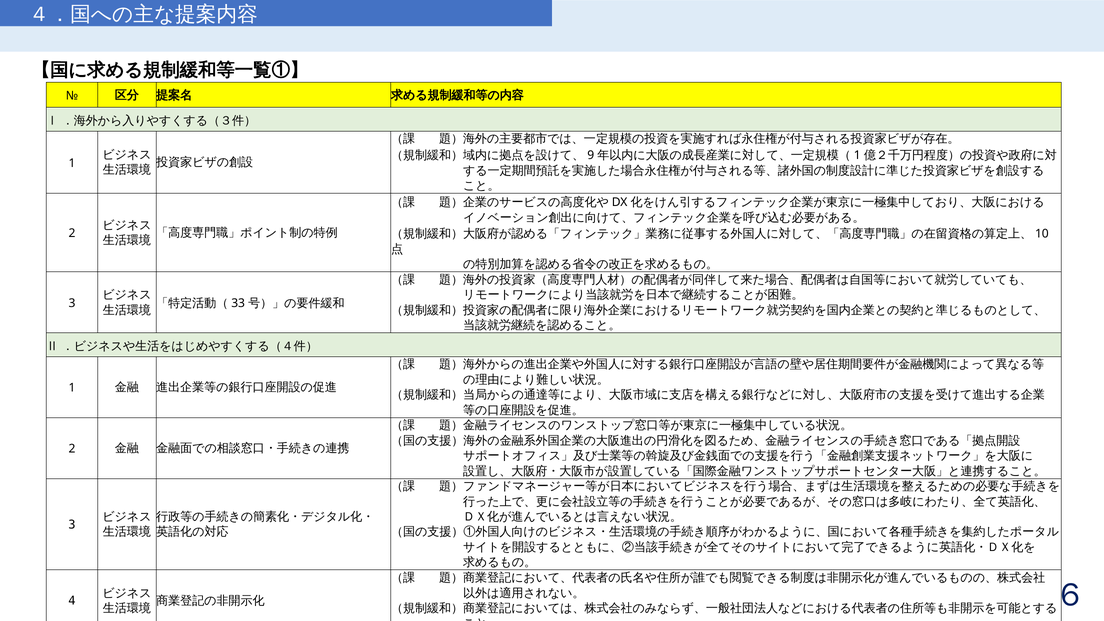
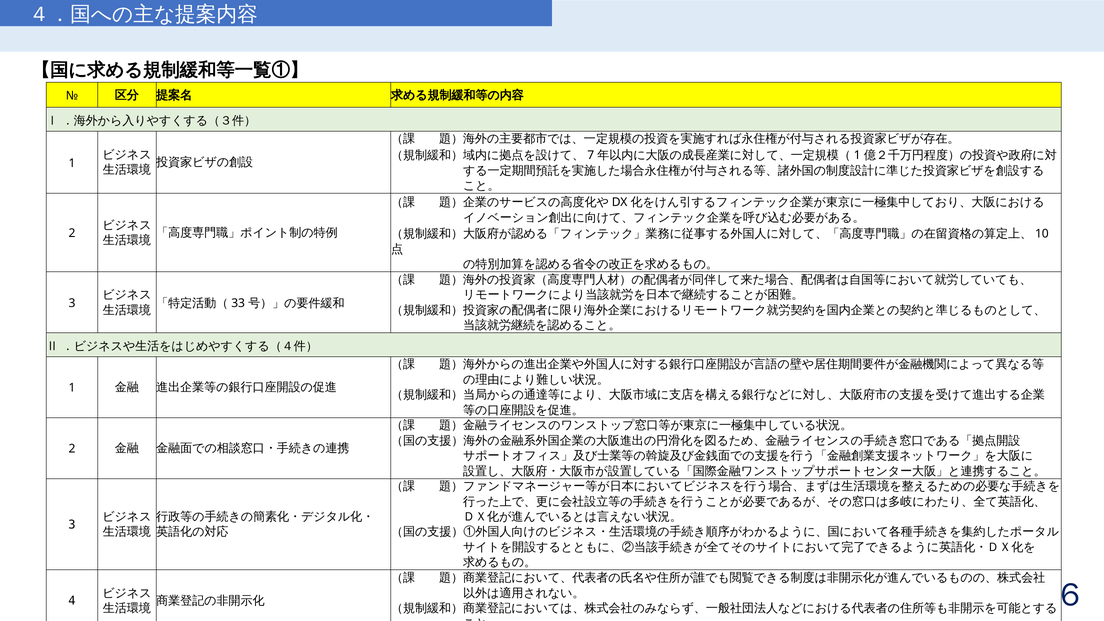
9: 9 -> 7
